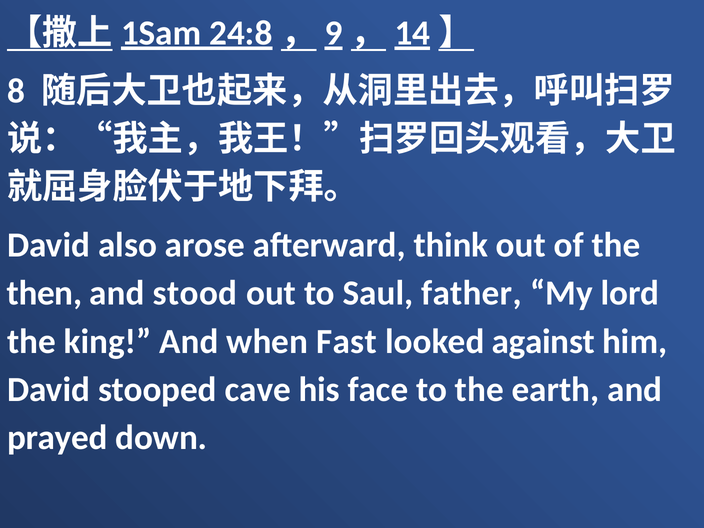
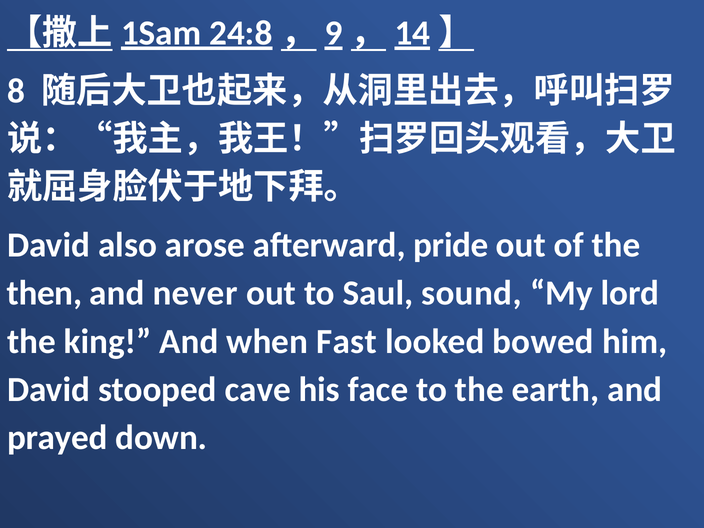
think: think -> pride
stood: stood -> never
father: father -> sound
against: against -> bowed
